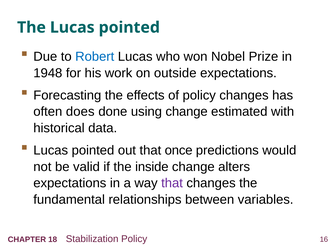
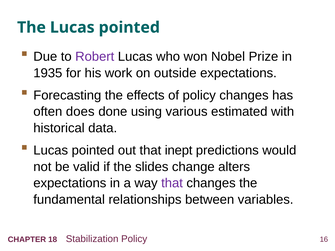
Robert colour: blue -> purple
1948: 1948 -> 1935
using change: change -> various
once: once -> inept
inside: inside -> slides
